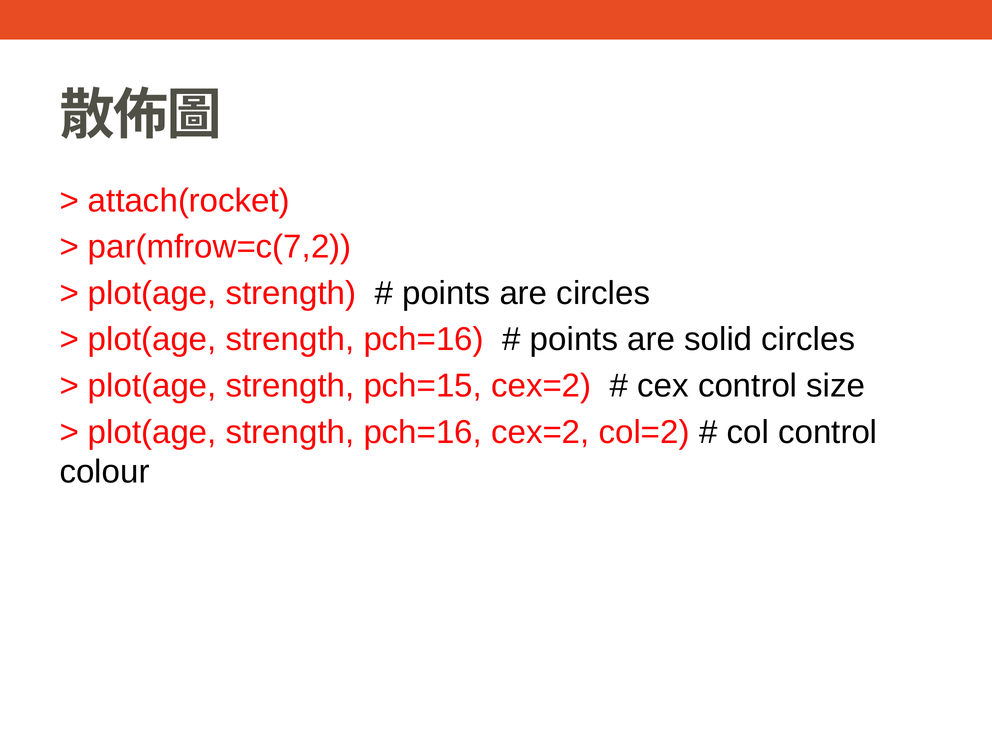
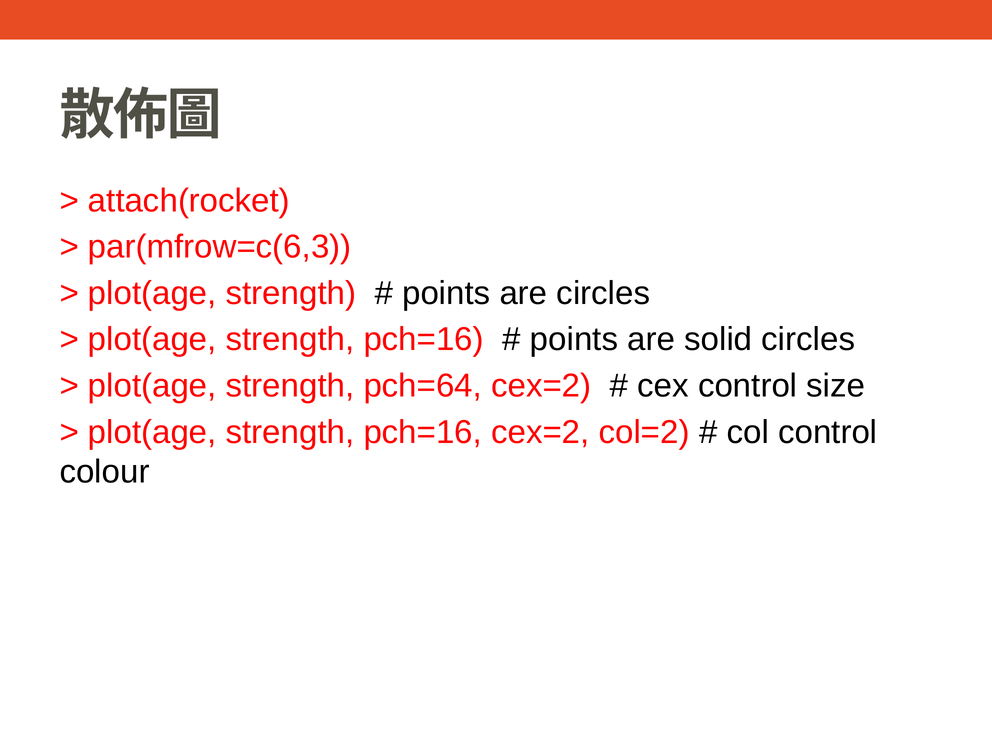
par(mfrow=c(7,2: par(mfrow=c(7,2 -> par(mfrow=c(6,3
pch=15: pch=15 -> pch=64
